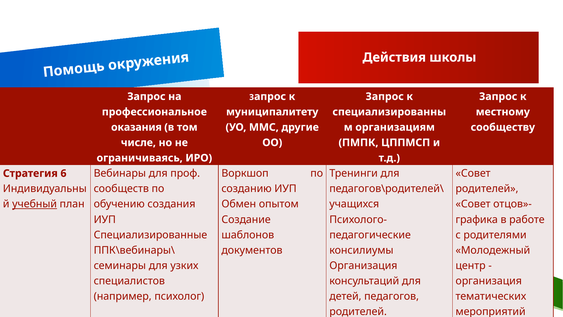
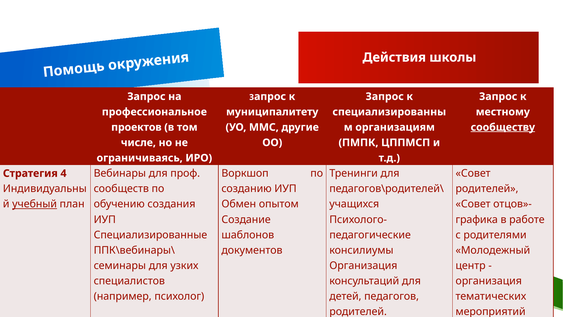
оказания: оказания -> проектов
сообществу underline: none -> present
Стратегия 6: 6 -> 4
